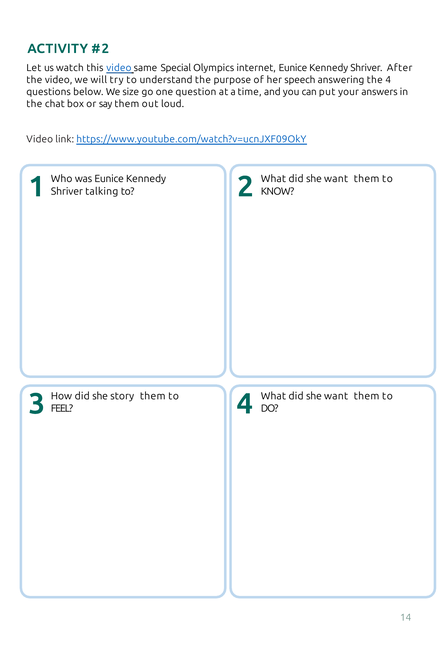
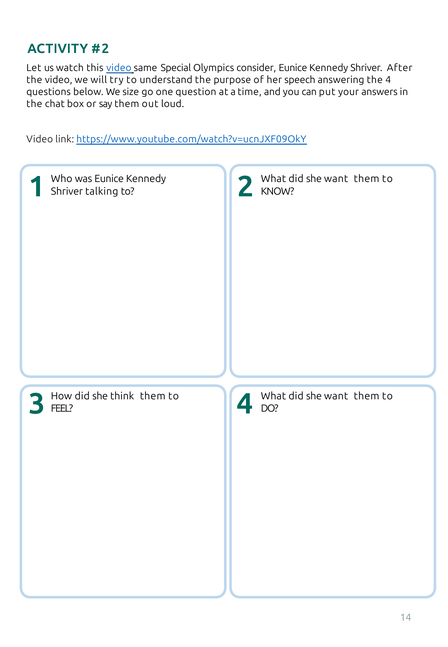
internet: internet -> consider
story: story -> think
